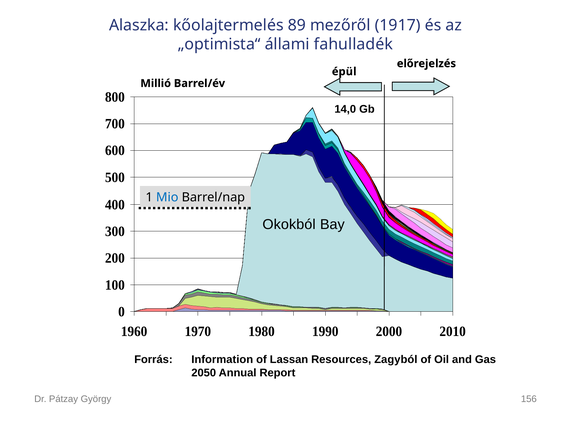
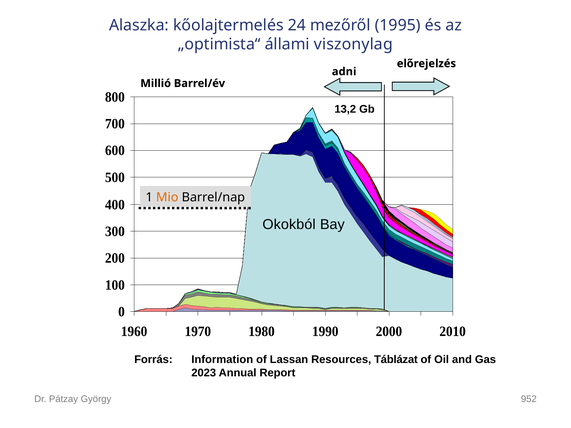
89: 89 -> 24
1917: 1917 -> 1995
fahulladék: fahulladék -> viszonylag
épül: épül -> adni
14,0: 14,0 -> 13,2
Mio colour: blue -> orange
Zagyból: Zagyból -> Táblázat
2050: 2050 -> 2023
156: 156 -> 952
